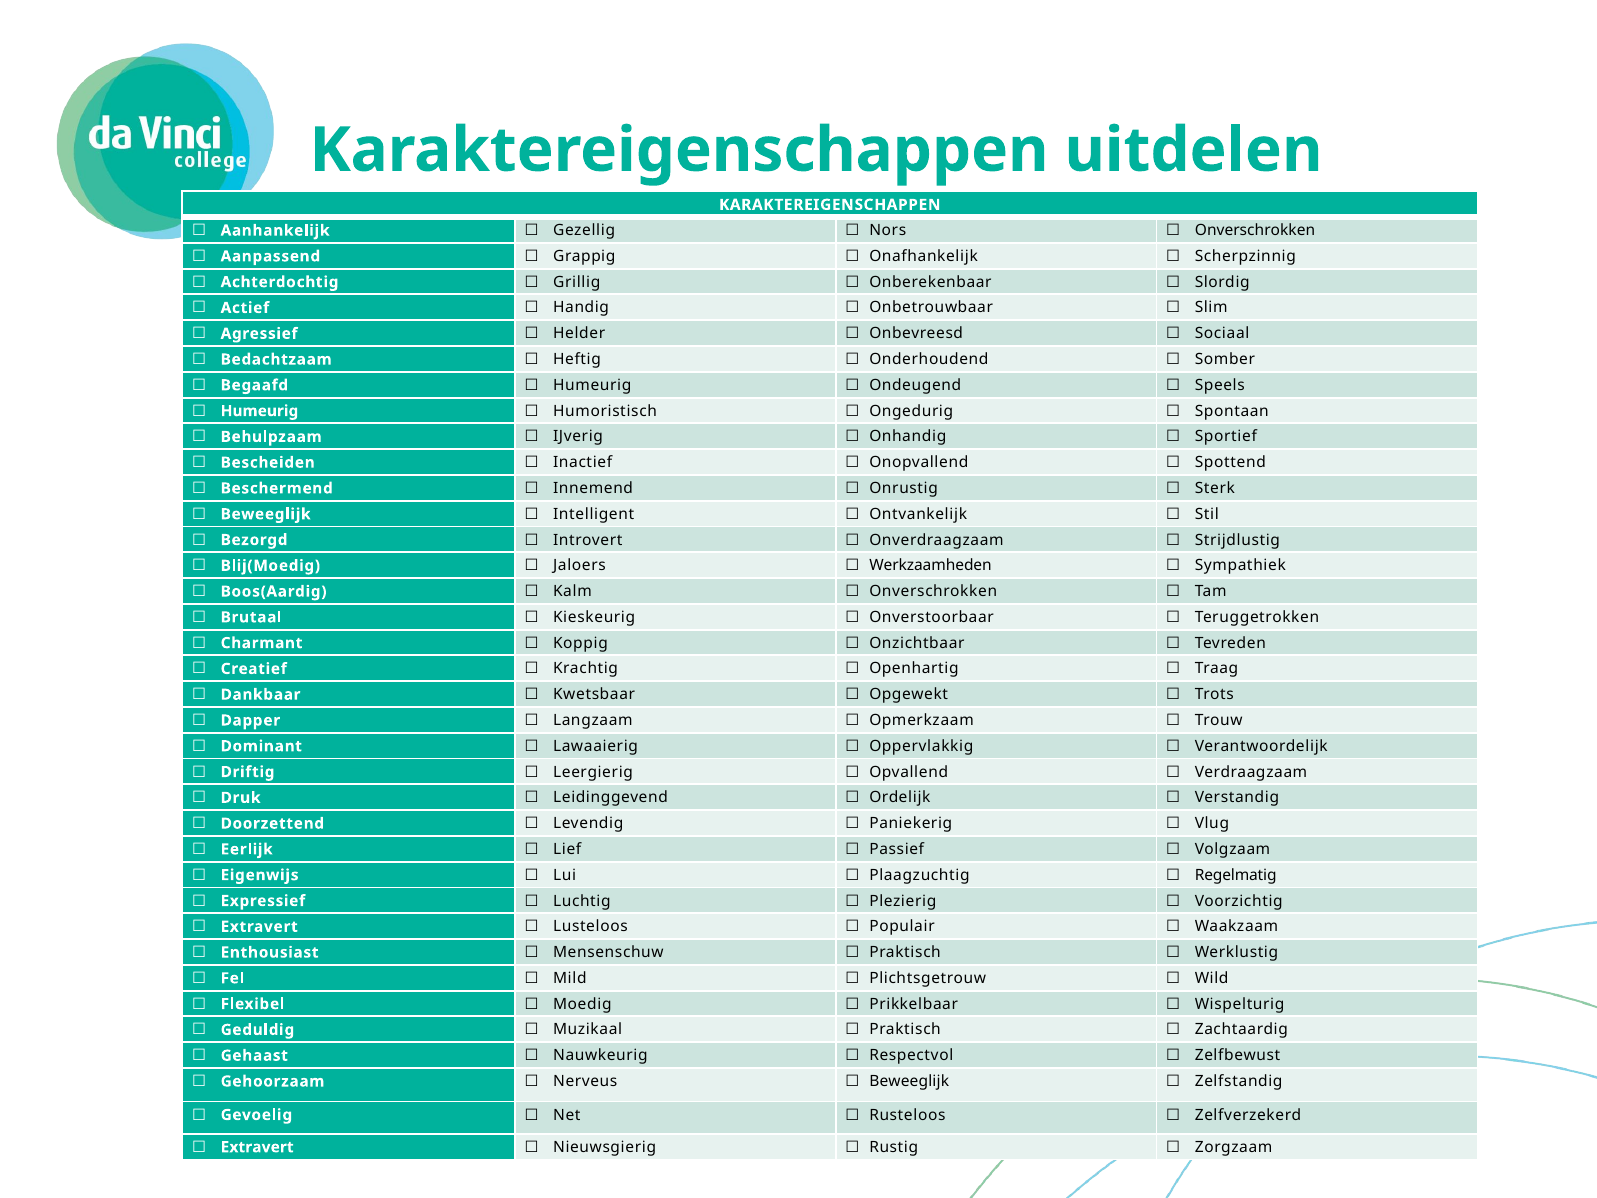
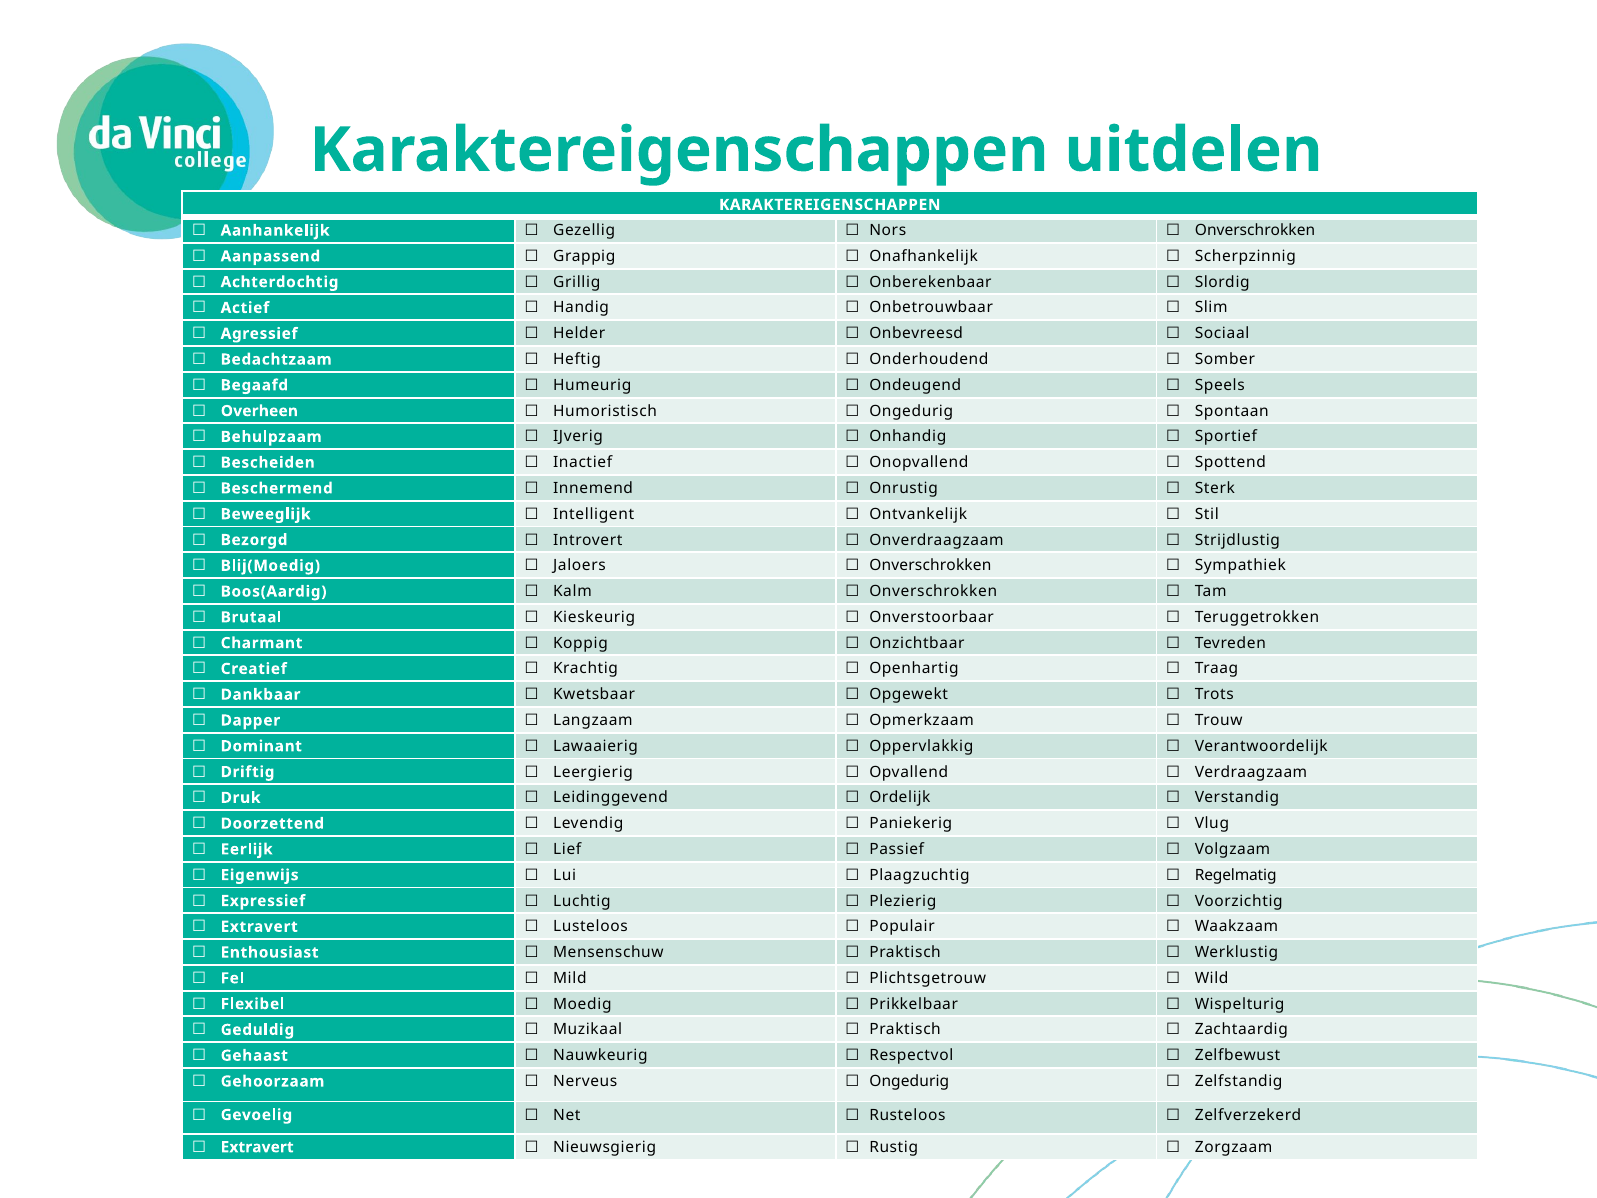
Humeurig at (259, 411): Humeurig -> Overheen
Werkzaamheden at (931, 566): Werkzaamheden -> Onverschrokken
Beweeglijk at (909, 1081): Beweeglijk -> Ongedurig
